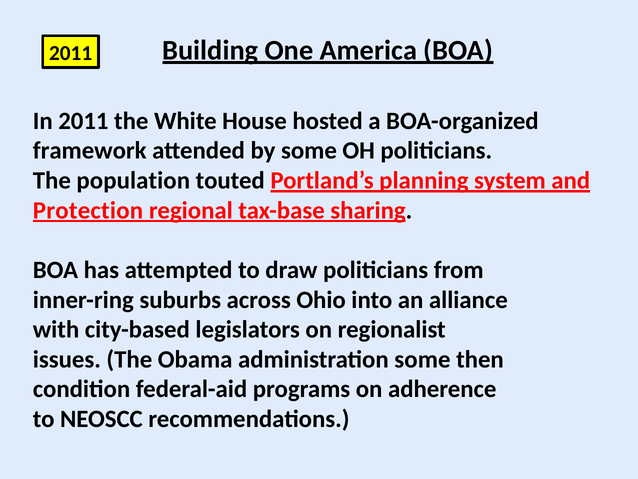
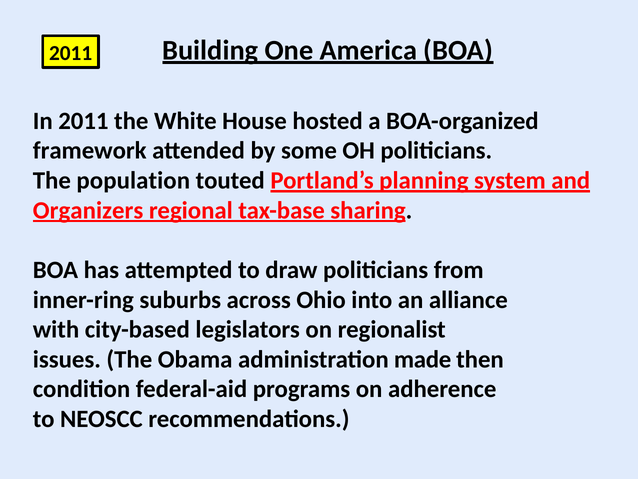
Protection: Protection -> Organizers
administration some: some -> made
